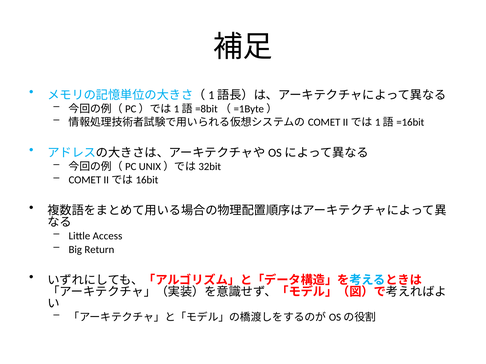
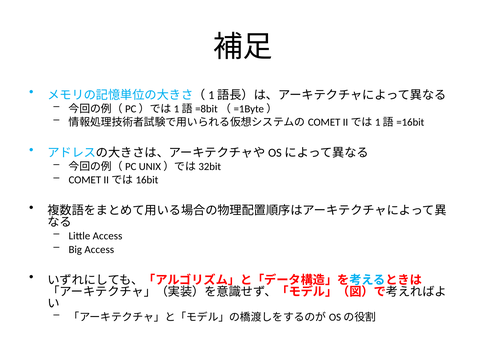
Big Return: Return -> Access
